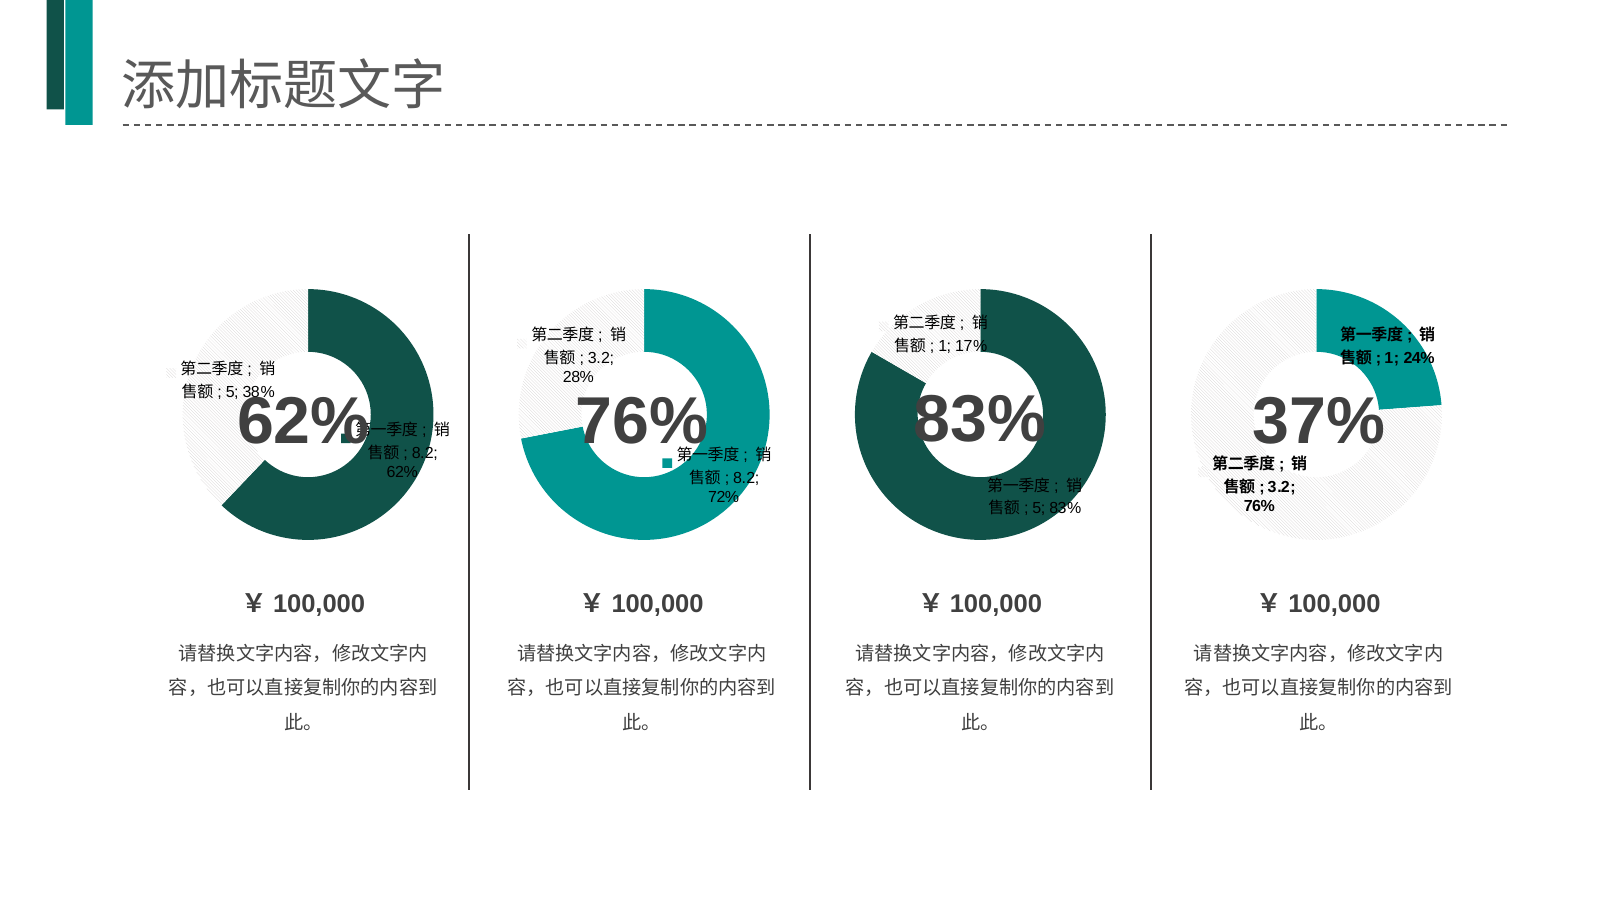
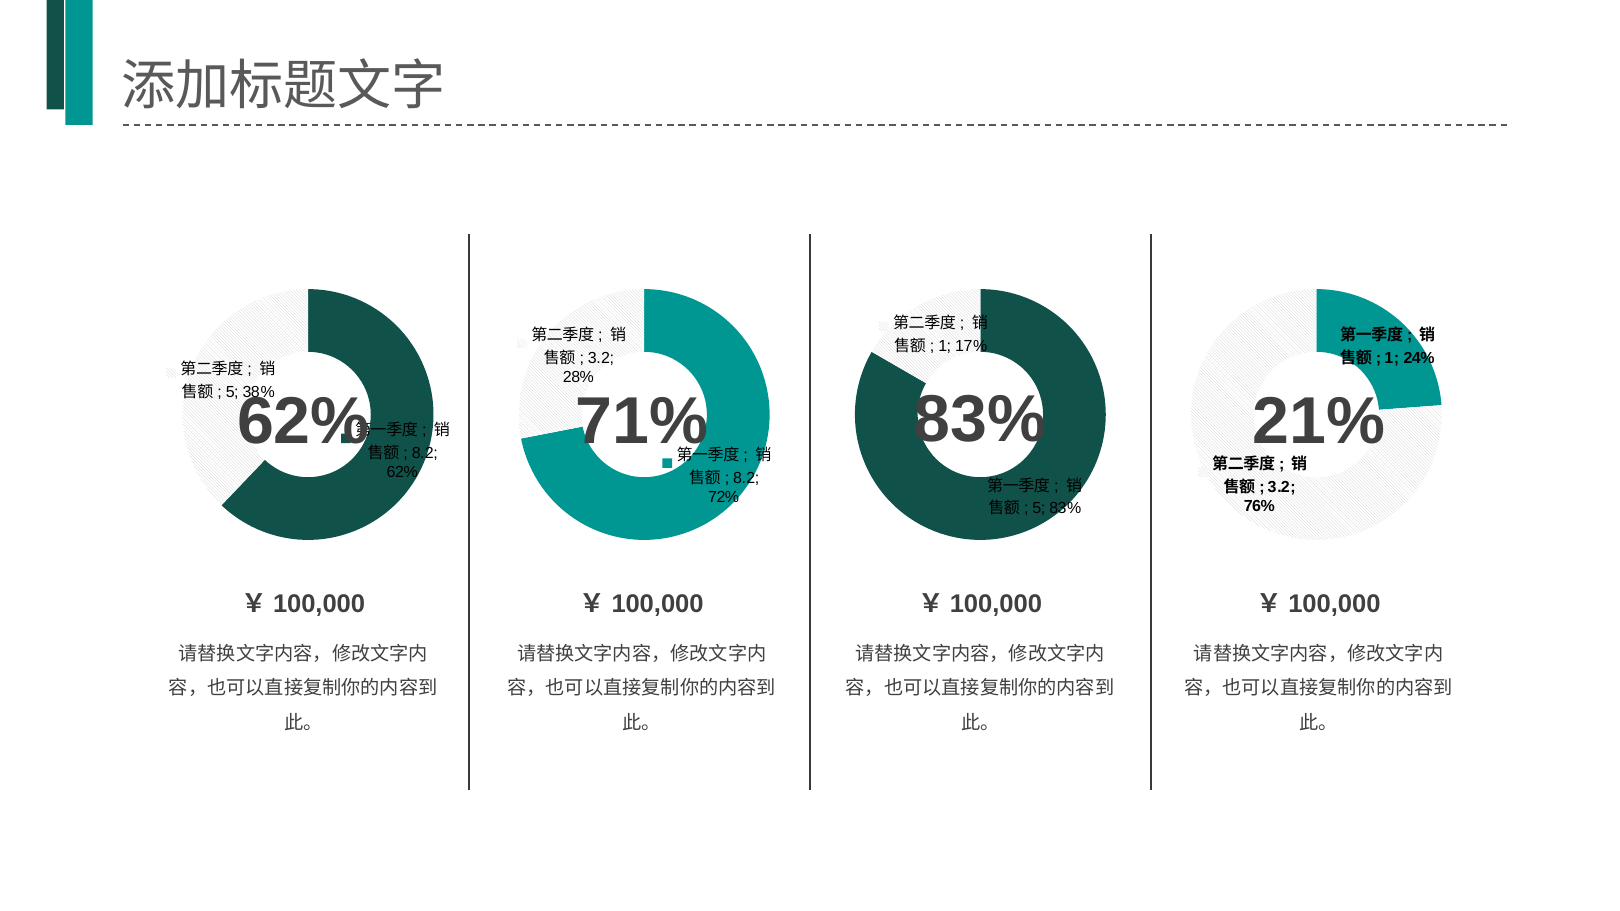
76% at (642, 422): 76% -> 71%
37%: 37% -> 21%
